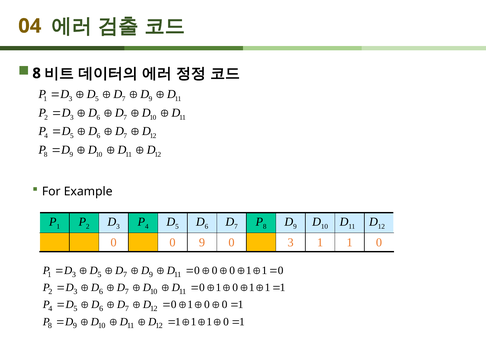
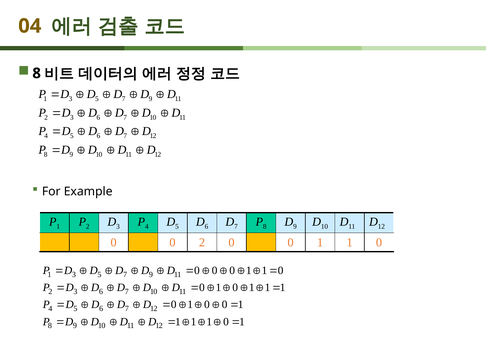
0 9: 9 -> 2
3 at (291, 243): 3 -> 0
